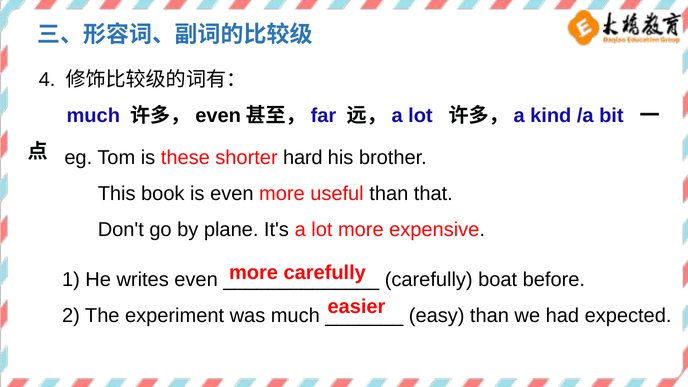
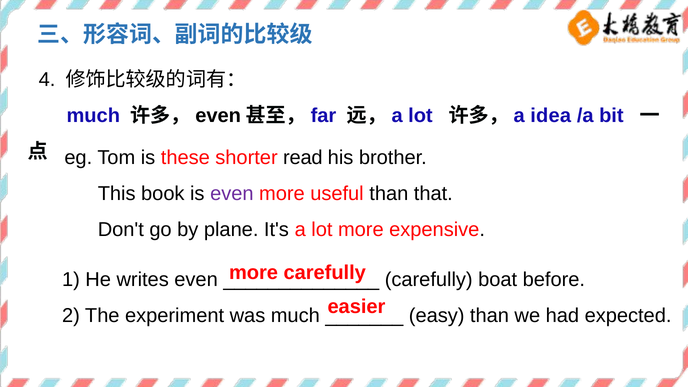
kind: kind -> idea
hard: hard -> read
even at (232, 194) colour: black -> purple
